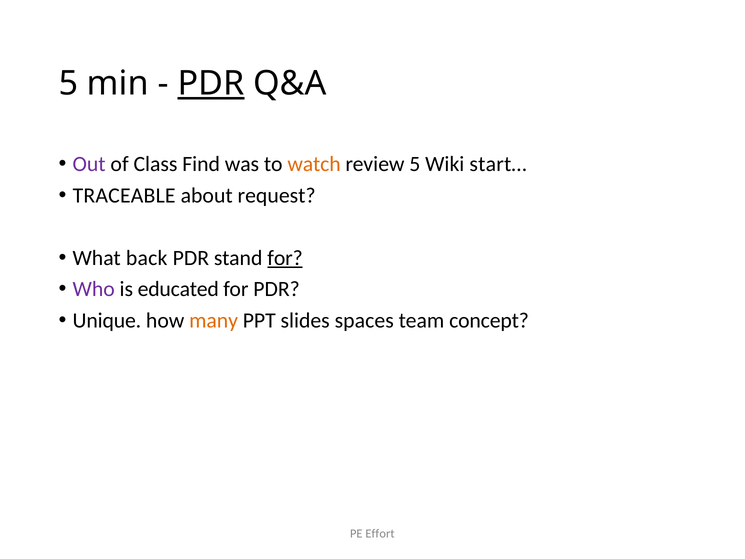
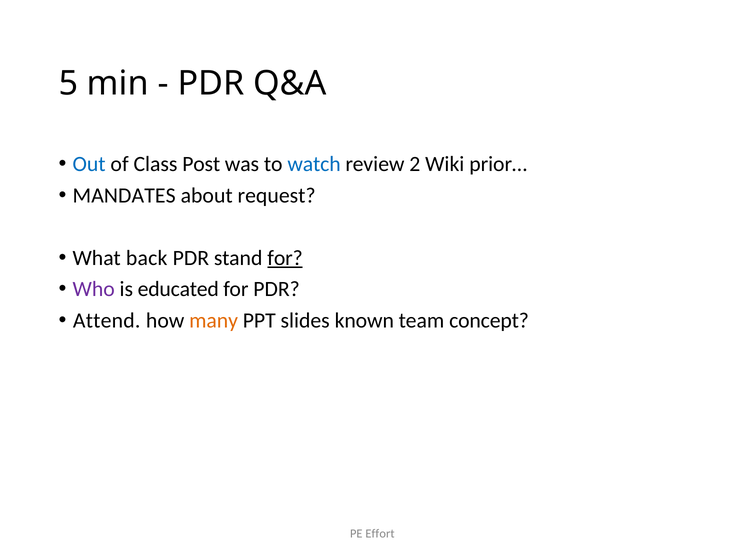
PDR at (211, 84) underline: present -> none
Out colour: purple -> blue
Find: Find -> Post
watch colour: orange -> blue
review 5: 5 -> 2
start…: start… -> prior…
TRACEABLE: TRACEABLE -> MANDATES
Unique: Unique -> Attend
spaces: spaces -> known
